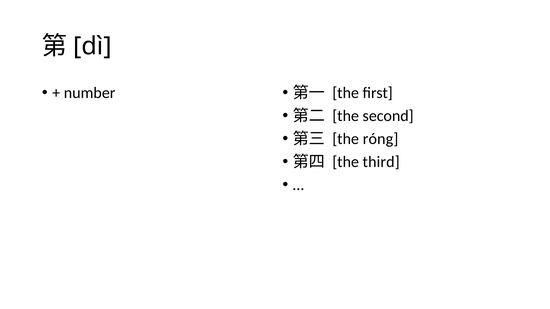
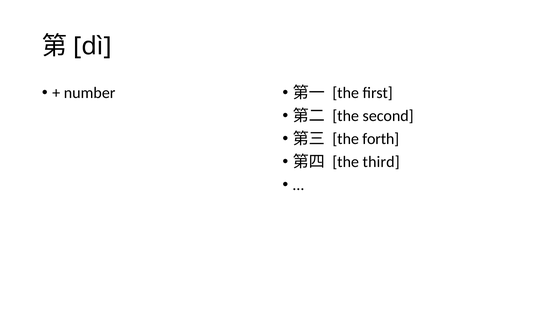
róng: róng -> forth
